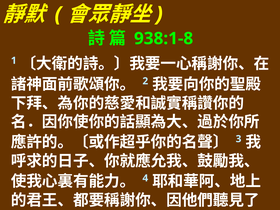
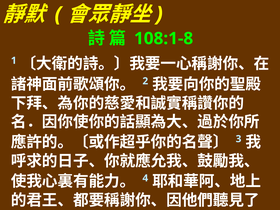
938:1-8: 938:1-8 -> 108:1-8
